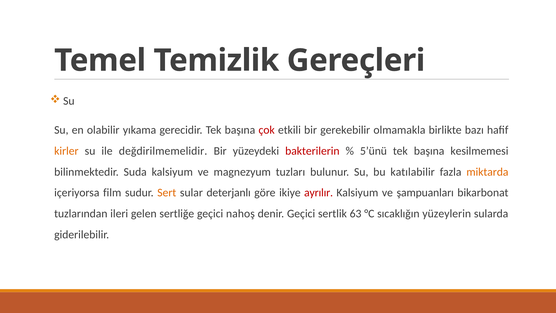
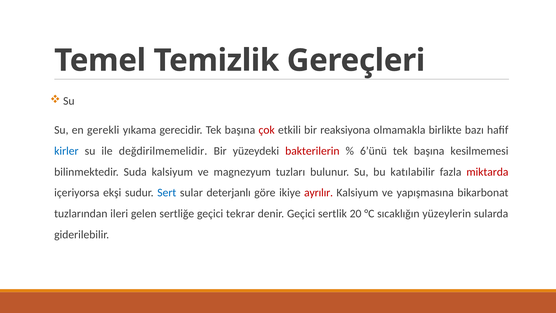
olabilir: olabilir -> gerekli
gerekebilir: gerekebilir -> reaksiyona
kirler colour: orange -> blue
5’ünü: 5’ünü -> 6’ünü
miktarda colour: orange -> red
film: film -> ekşi
Sert colour: orange -> blue
şampuanları: şampuanları -> yapışmasına
nahoş: nahoş -> tekrar
63: 63 -> 20
